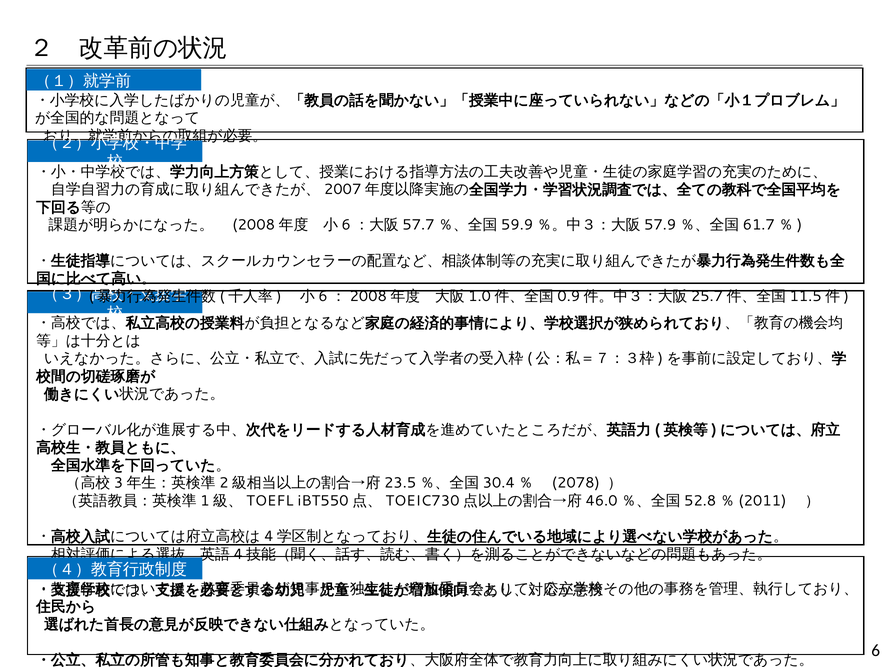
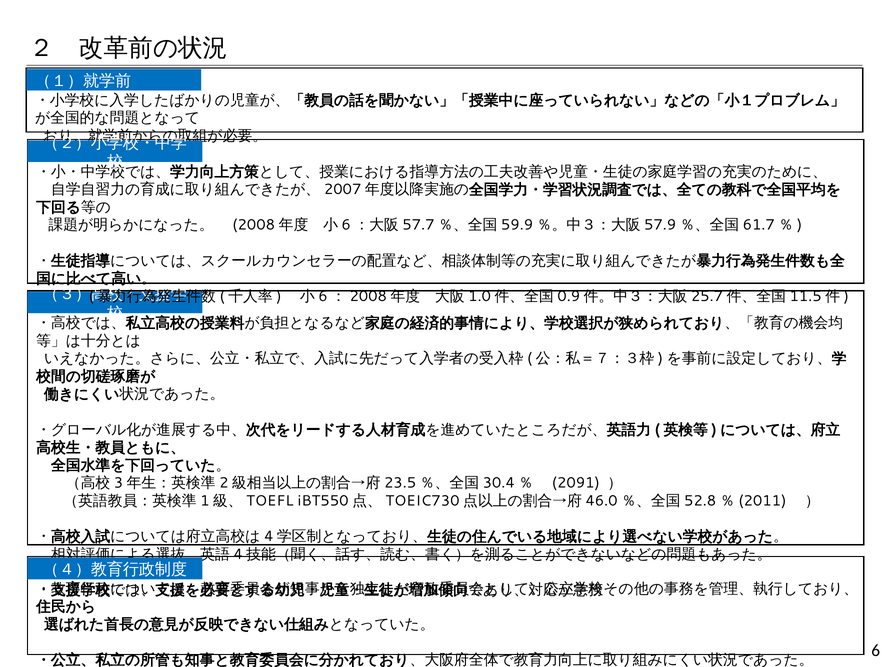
2078: 2078 -> 2091
